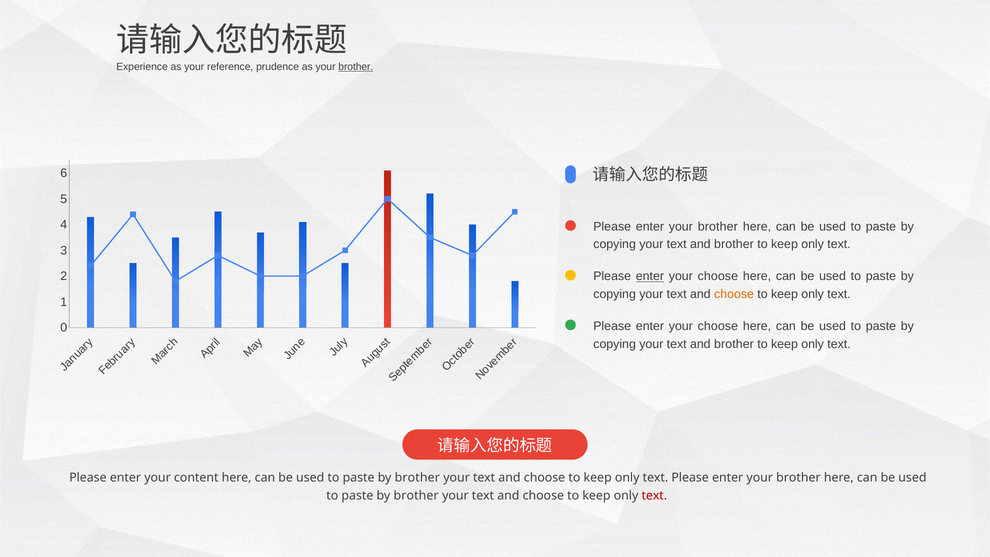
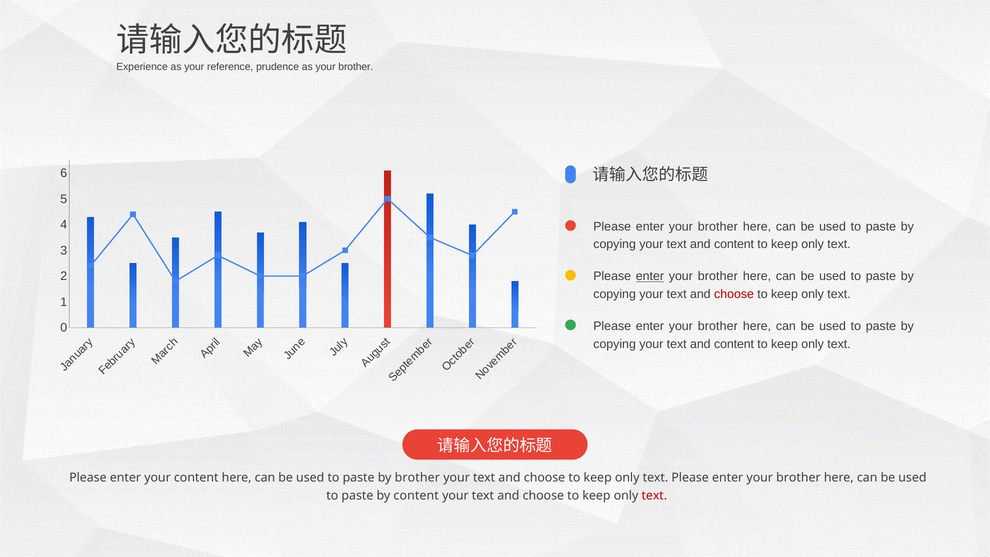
brother at (356, 67) underline: present -> none
brother at (734, 244): brother -> content
choose at (718, 276): choose -> brother
choose at (734, 294) colour: orange -> red
choose at (718, 326): choose -> brother
brother at (734, 344): brother -> content
brother at (416, 496): brother -> content
